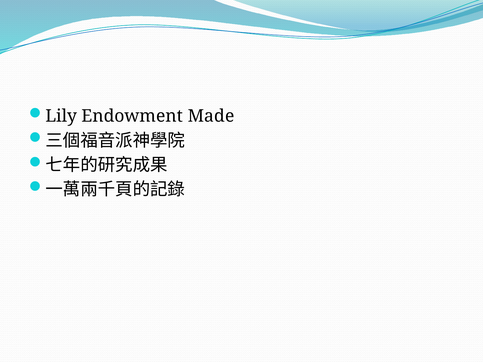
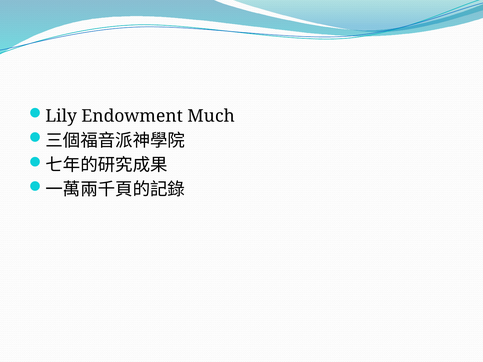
Made: Made -> Much
